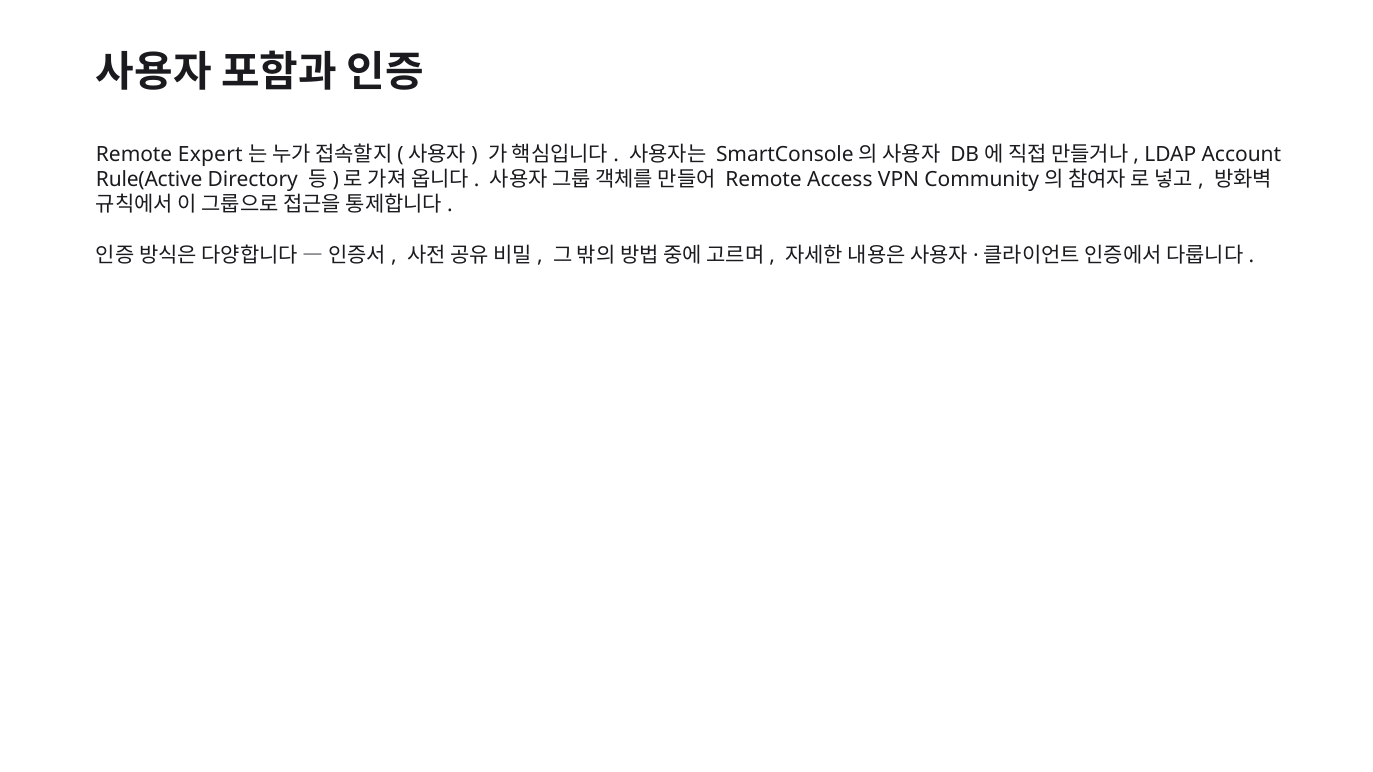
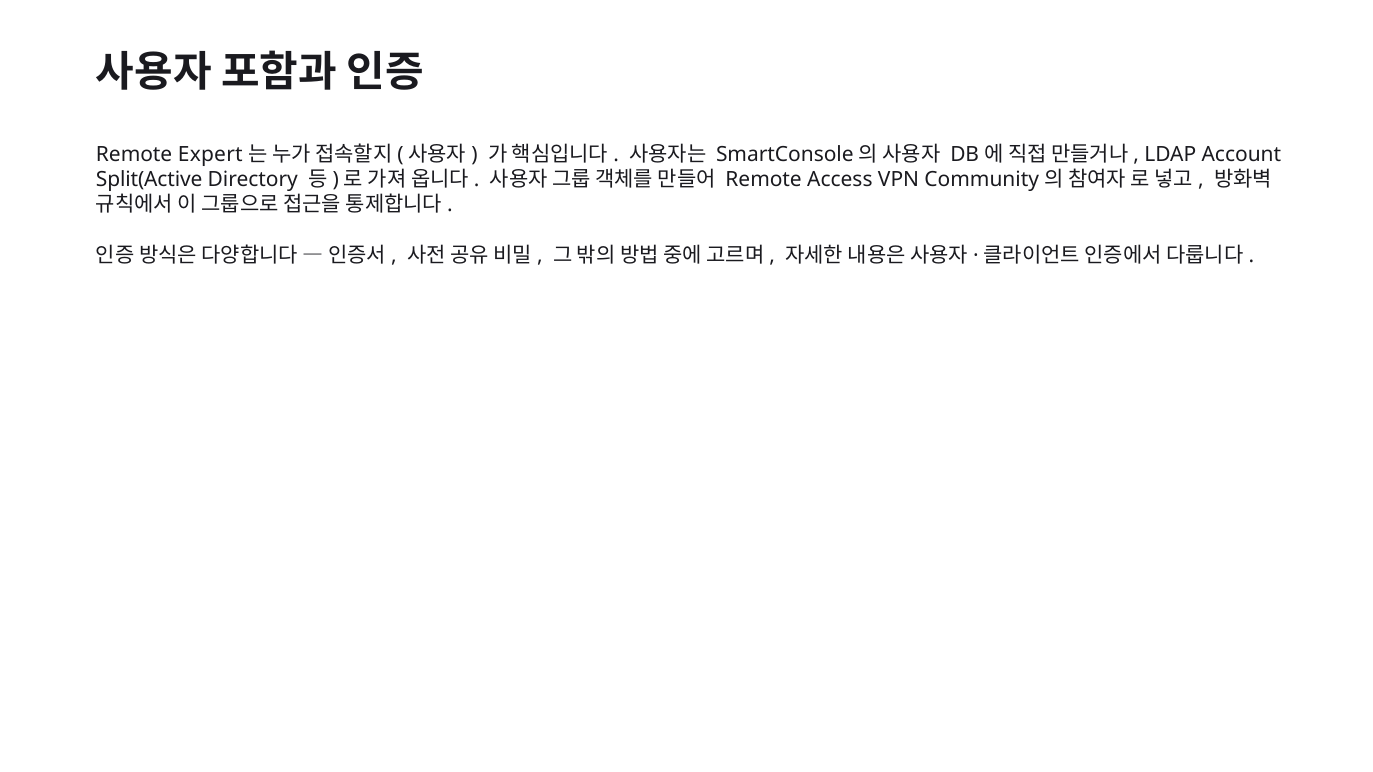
Rule(Active: Rule(Active -> Split(Active
